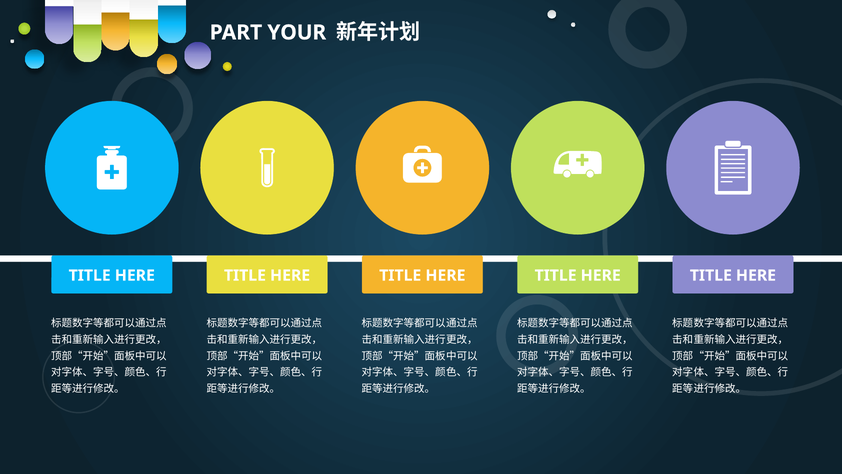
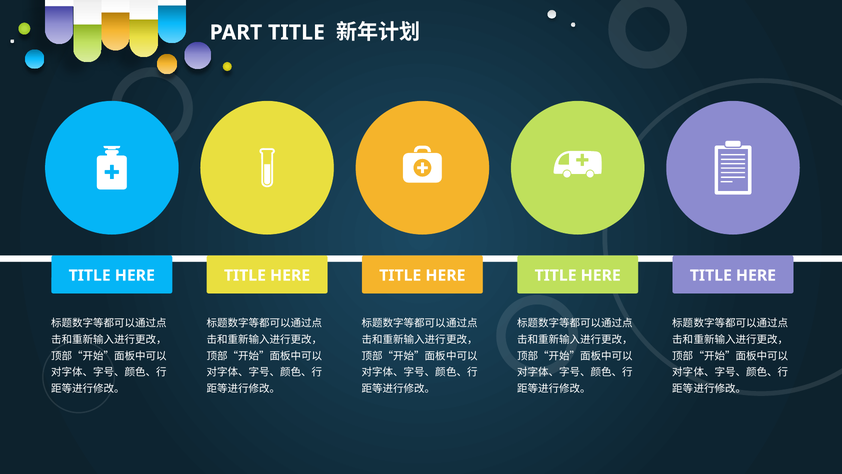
PART YOUR: YOUR -> TITLE
